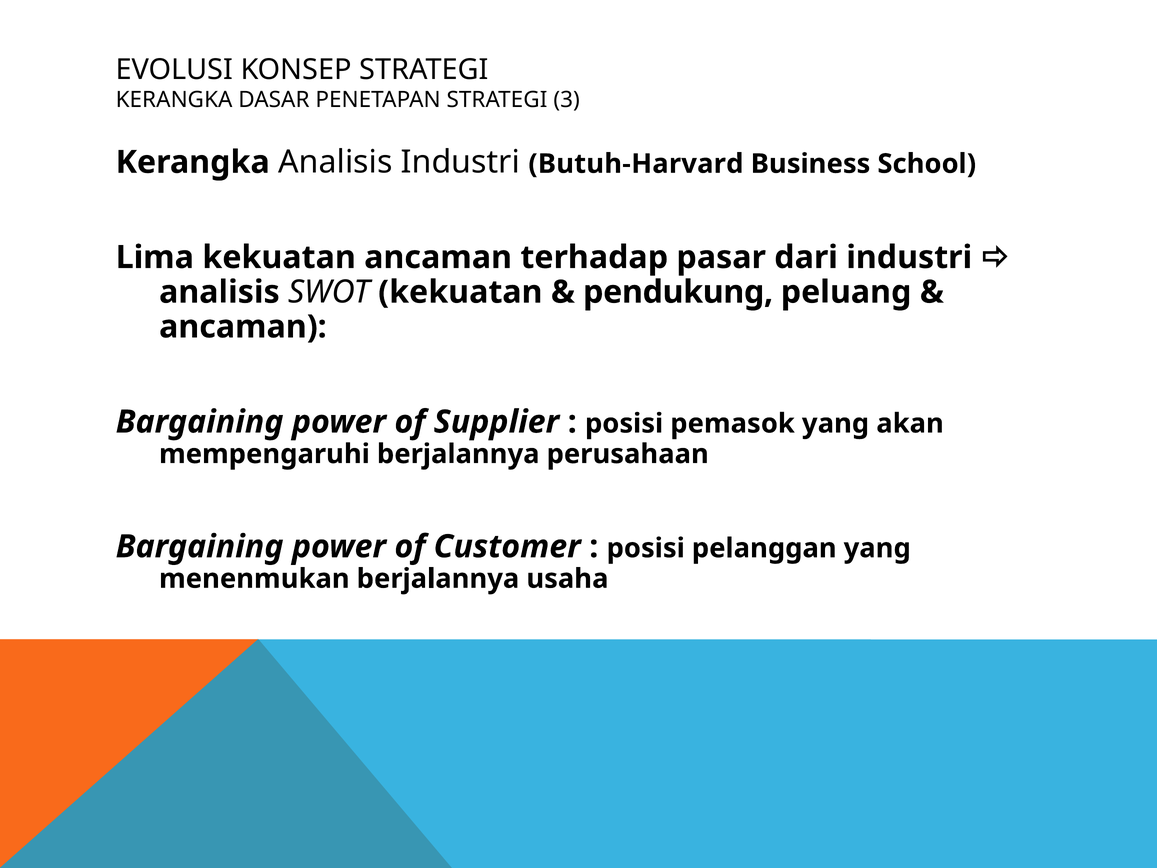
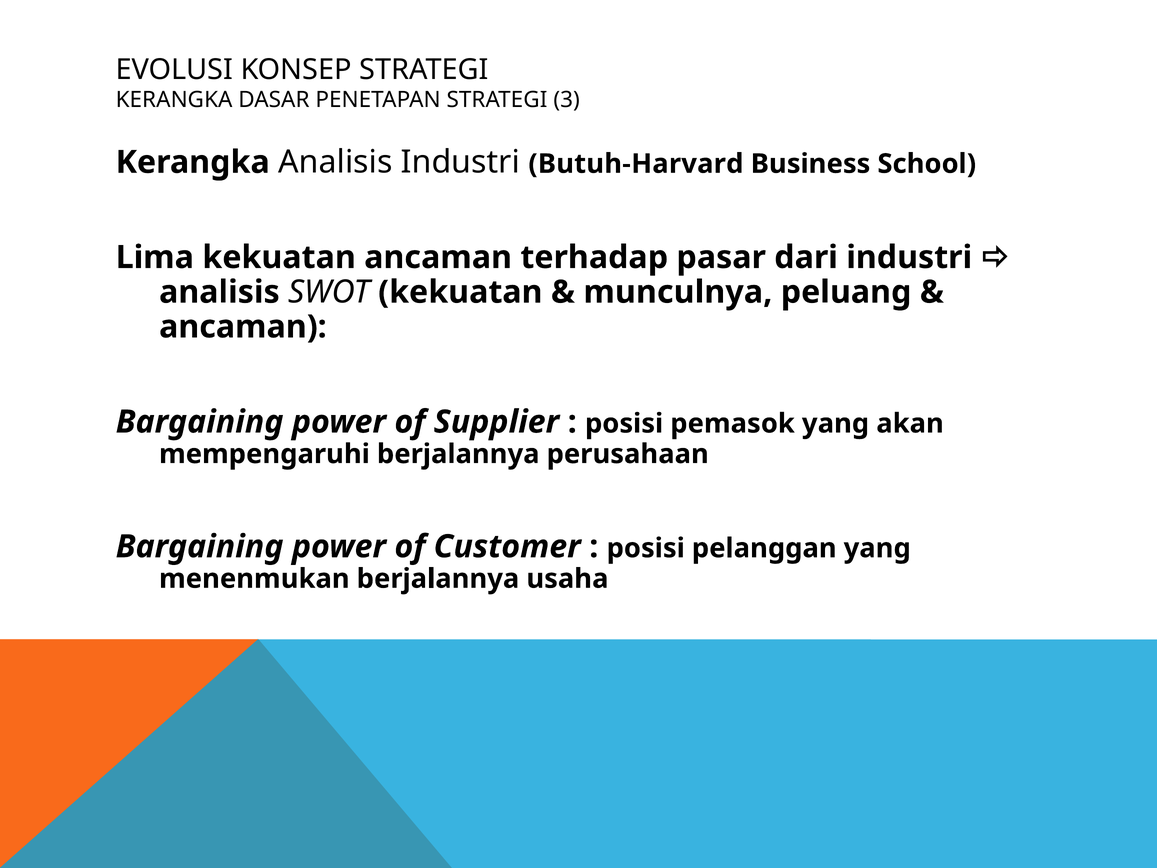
pendukung: pendukung -> munculnya
